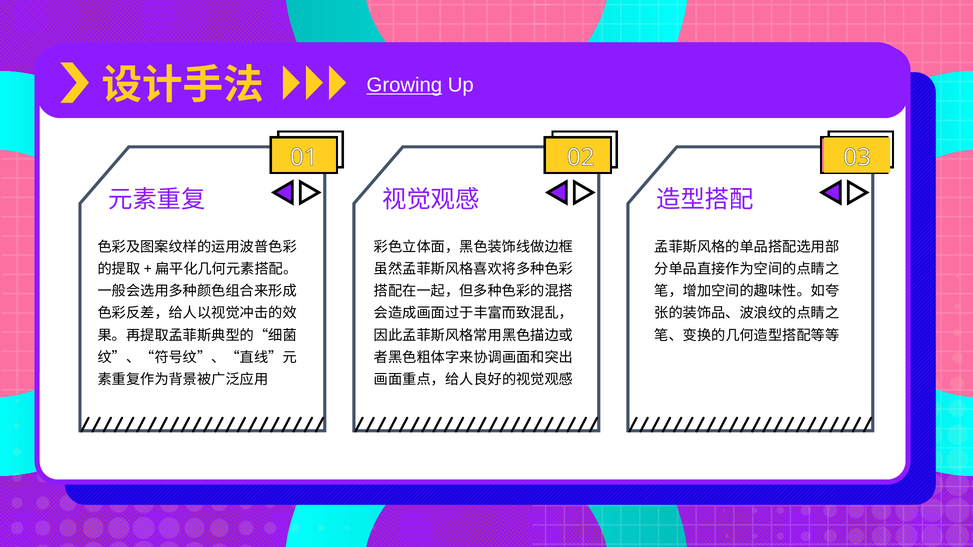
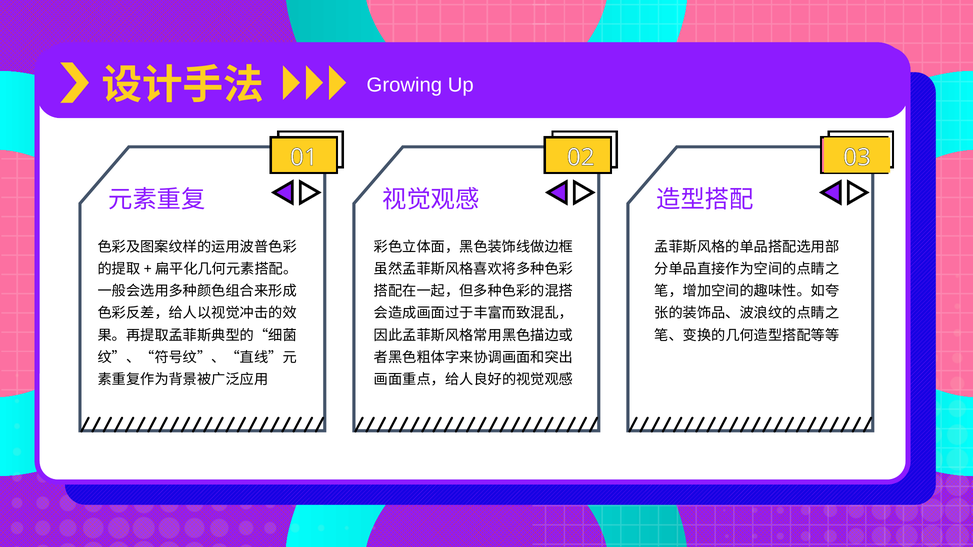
Growing underline: present -> none
